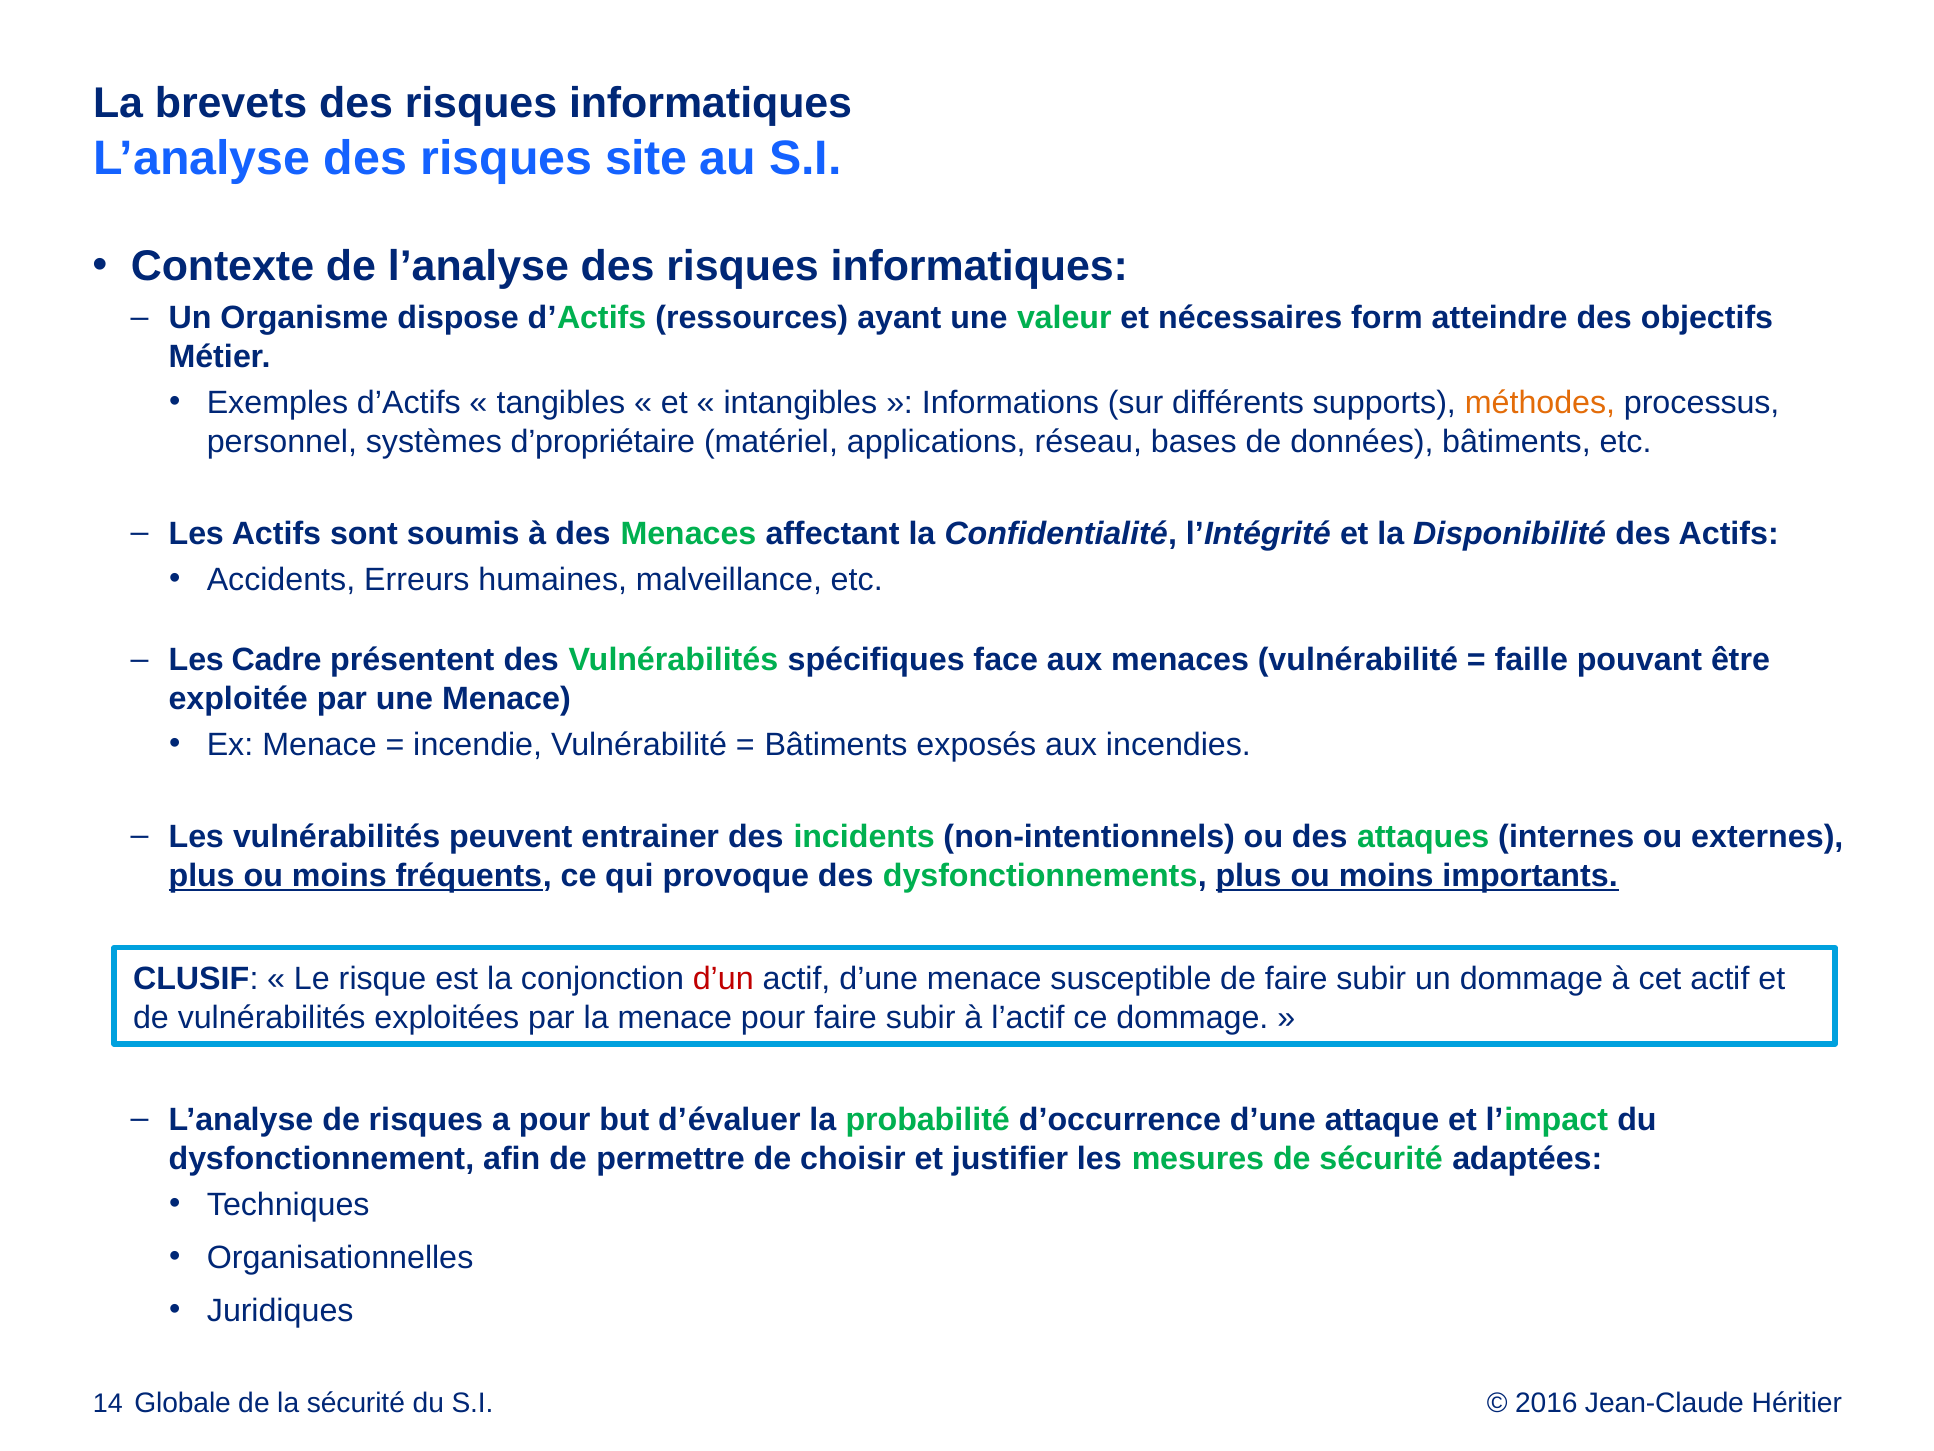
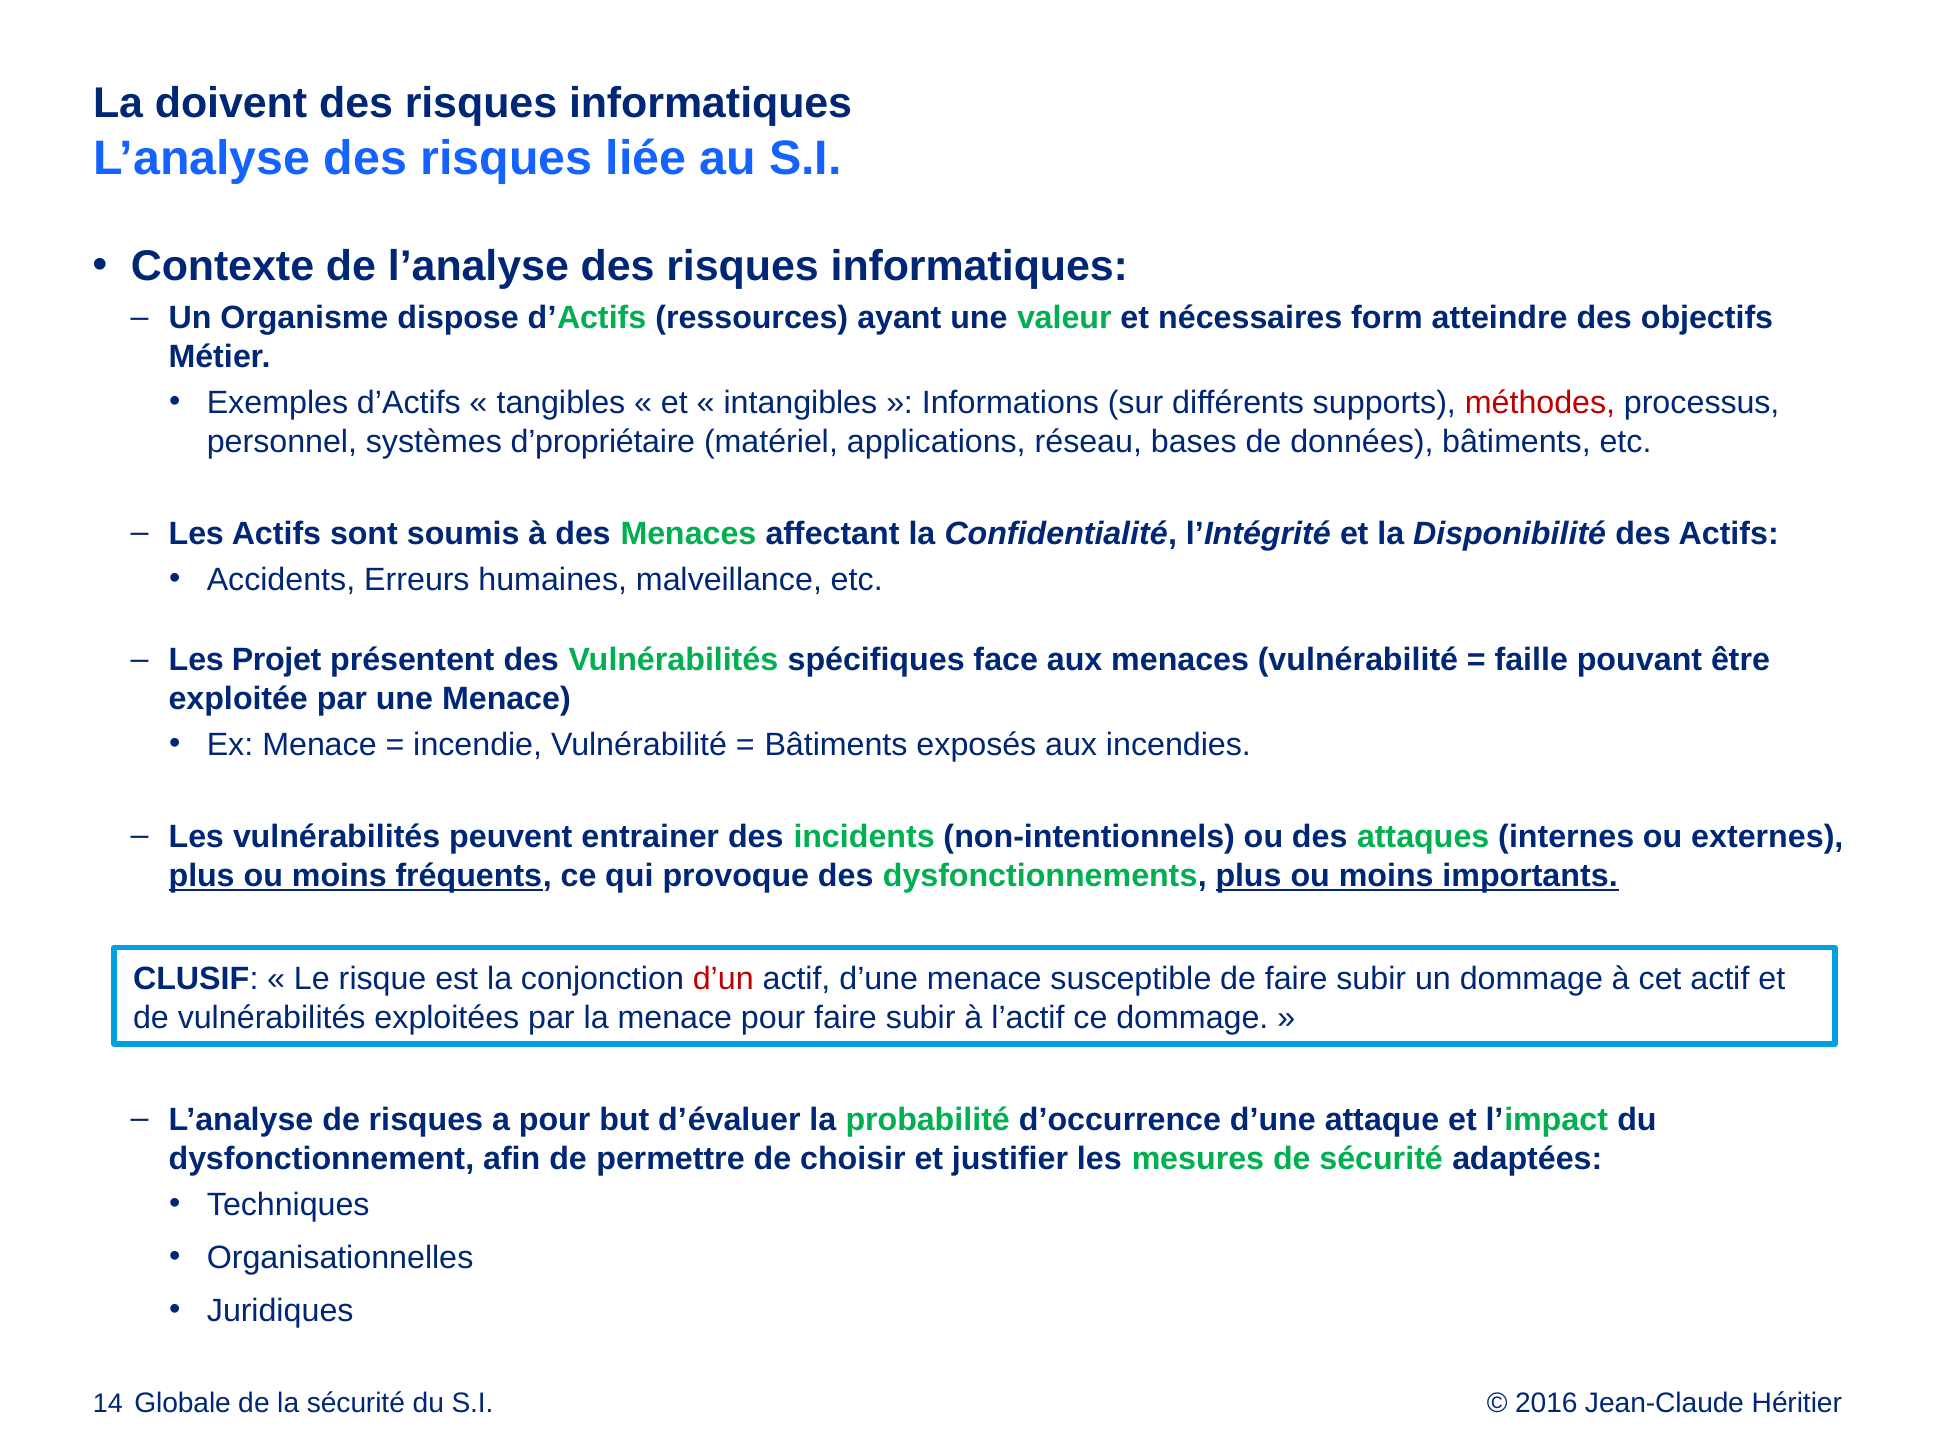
brevets: brevets -> doivent
site: site -> liée
méthodes colour: orange -> red
Cadre: Cadre -> Projet
